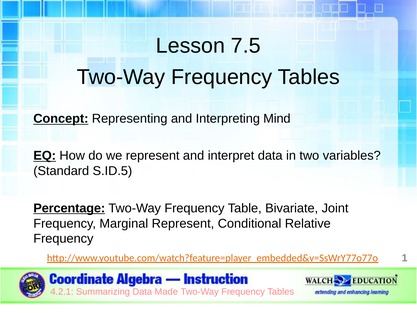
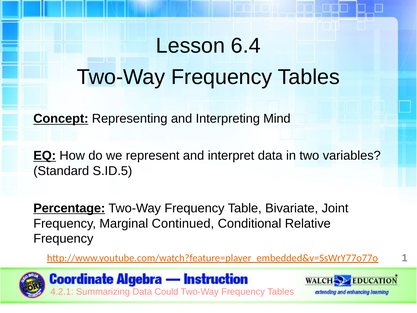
7.5: 7.5 -> 6.4
Marginal Represent: Represent -> Continued
Made: Made -> Could
